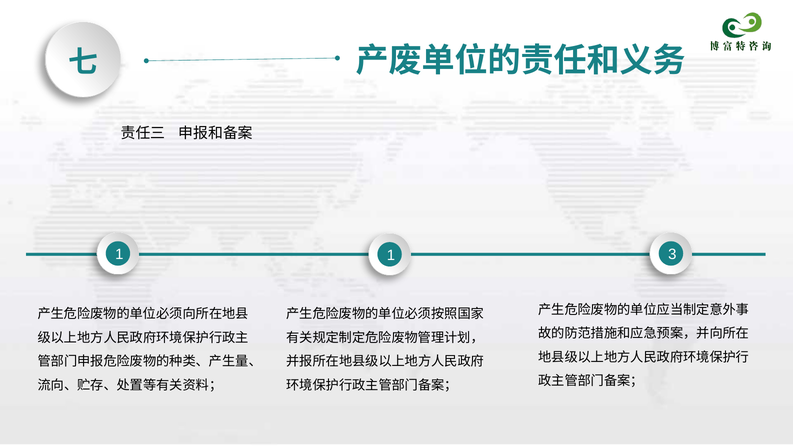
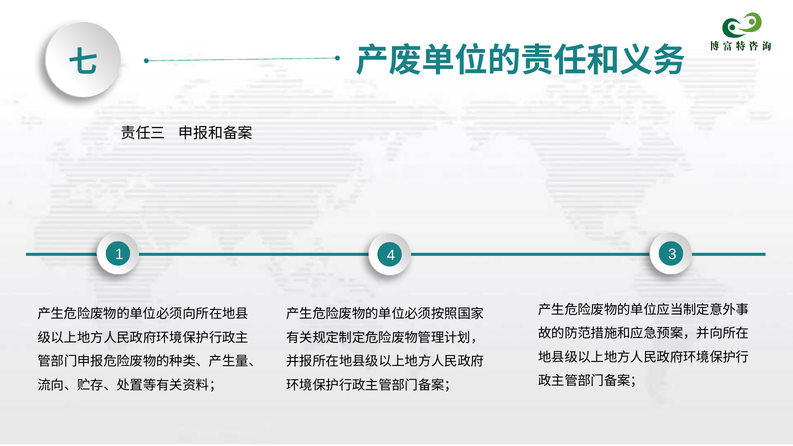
1 1: 1 -> 4
